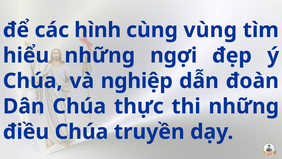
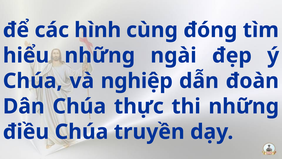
vùng: vùng -> đóng
ngợi: ngợi -> ngài
